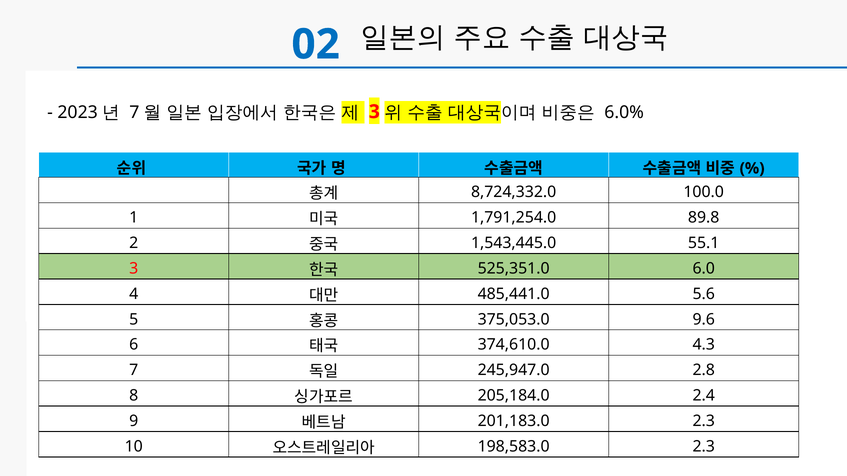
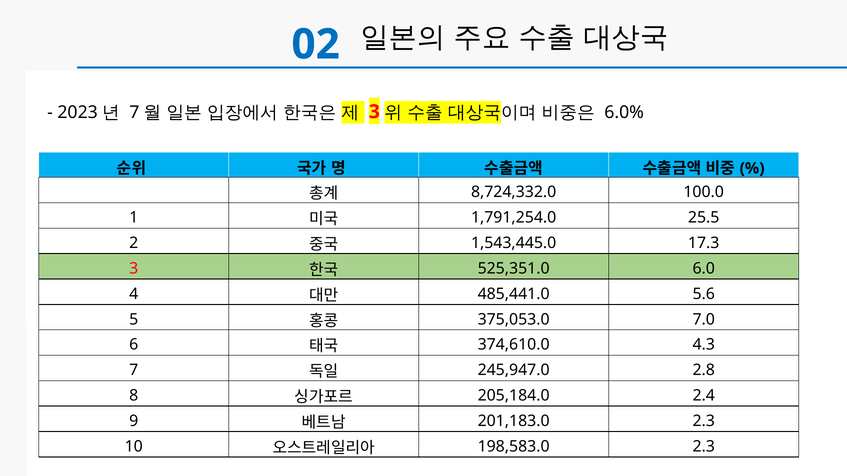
89.8: 89.8 -> 25.5
55.1: 55.1 -> 17.3
9.6: 9.6 -> 7.0
